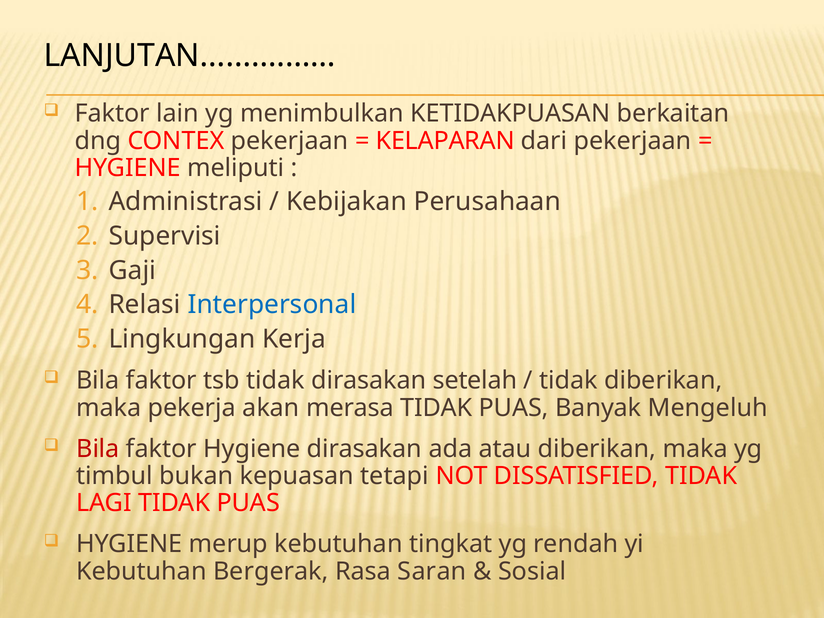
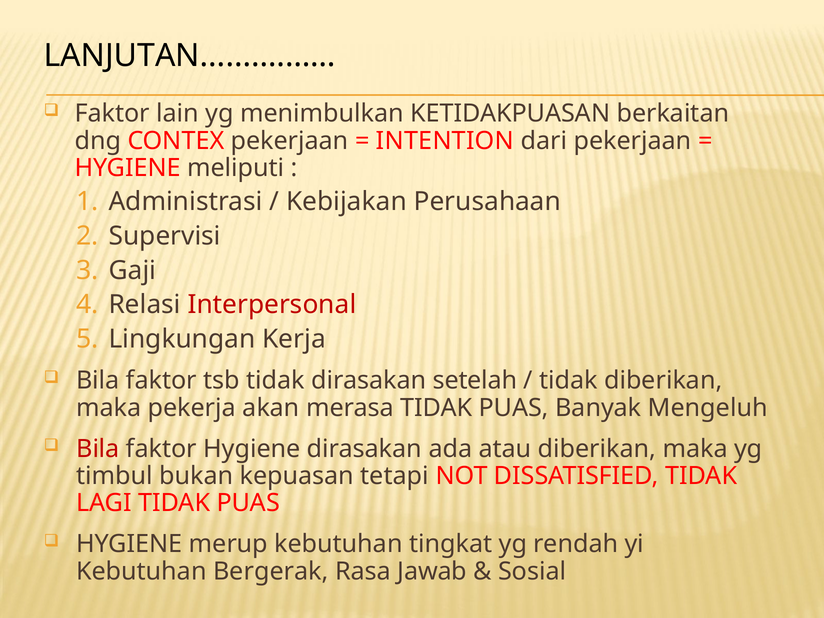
KELAPARAN: KELAPARAN -> INTENTION
Interpersonal colour: blue -> red
Saran: Saran -> Jawab
